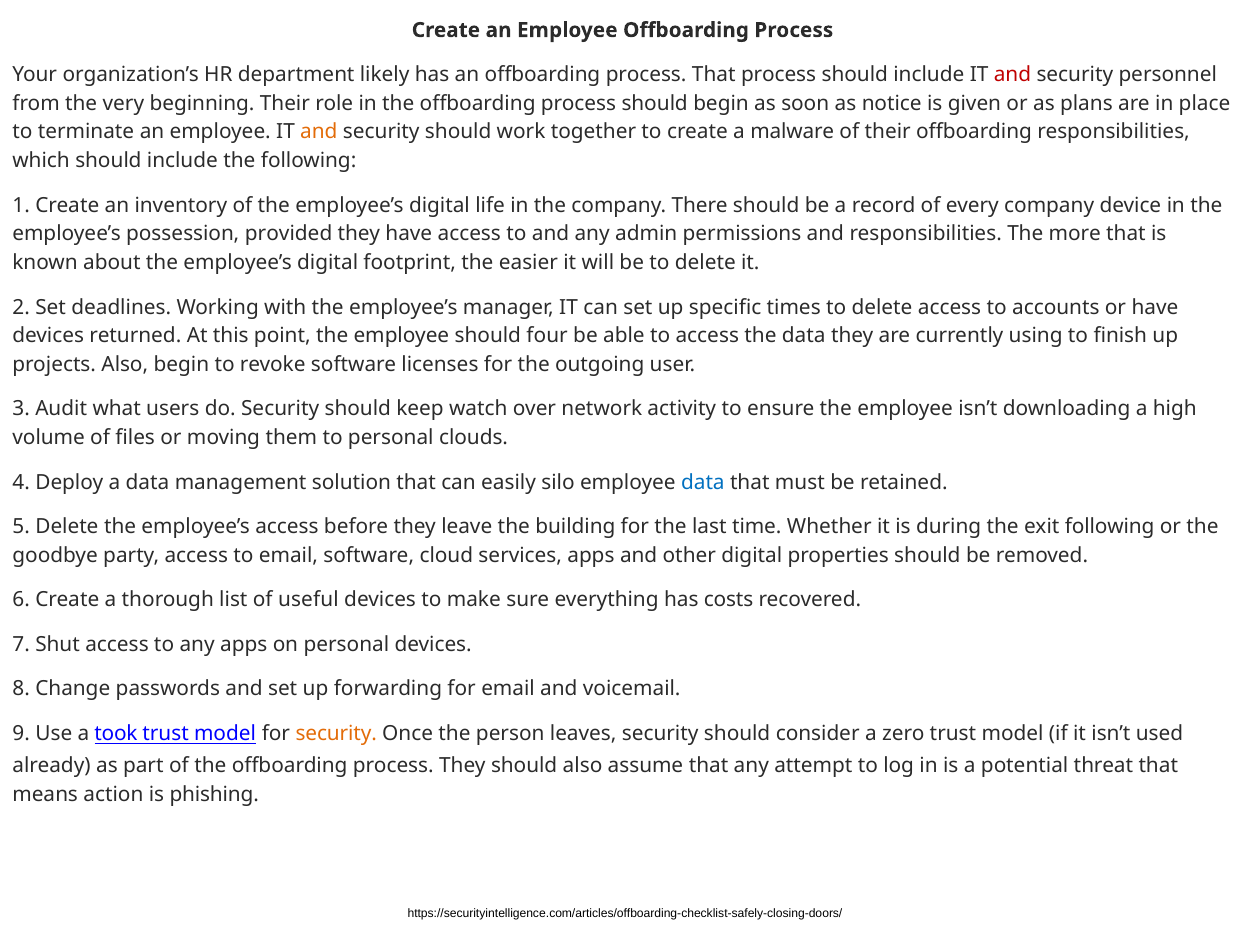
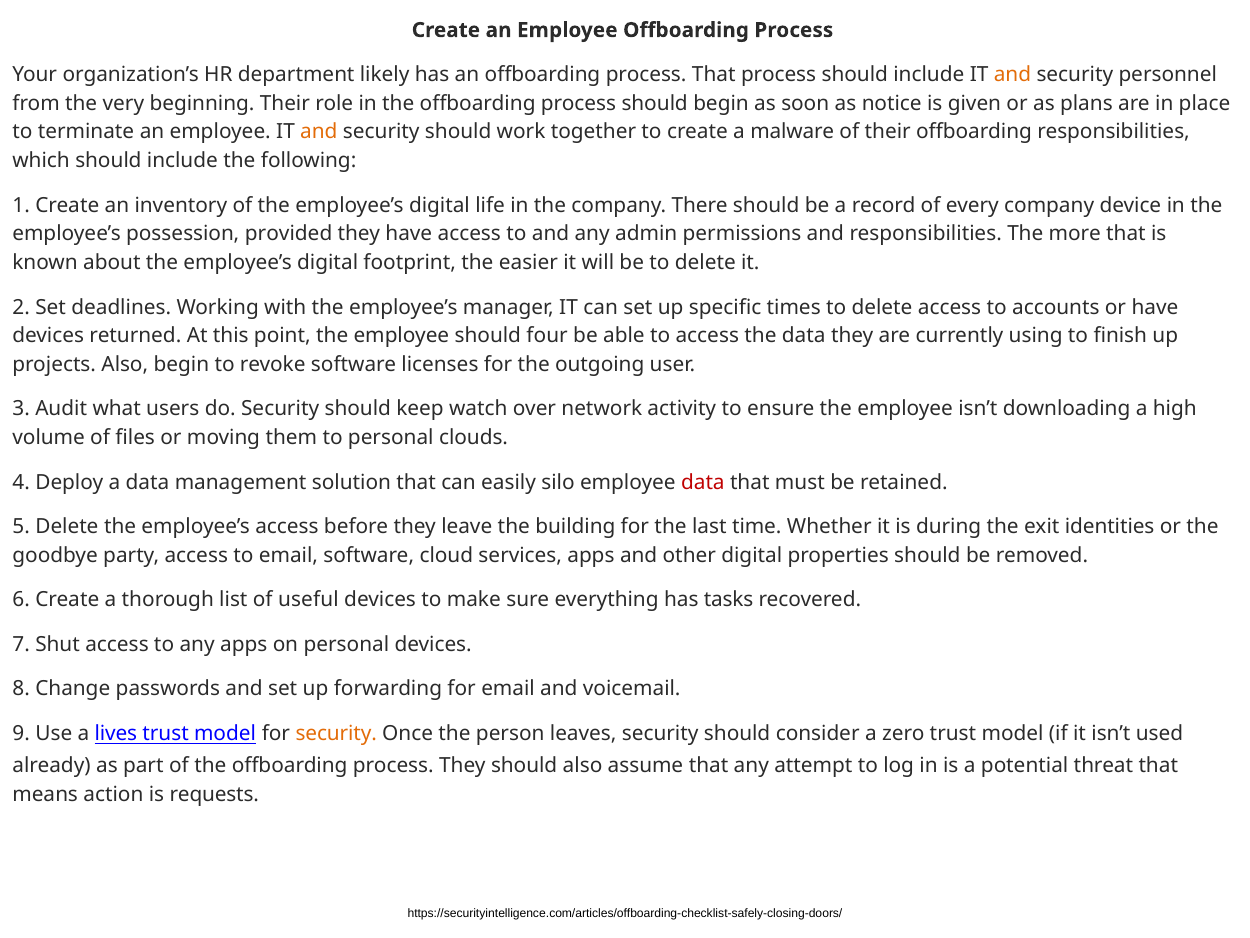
and at (1012, 75) colour: red -> orange
data at (703, 482) colour: blue -> red
exit following: following -> identities
costs: costs -> tasks
took: took -> lives
phishing: phishing -> requests
